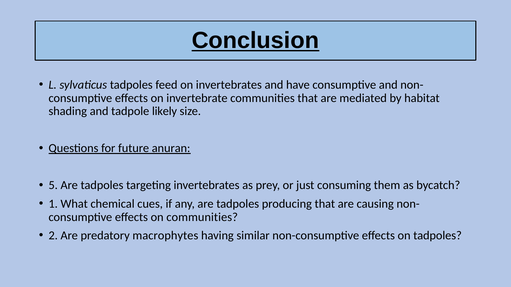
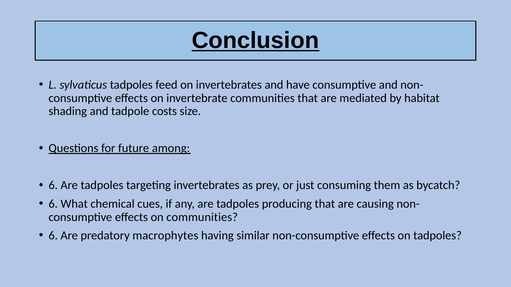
likely: likely -> costs
anuran: anuran -> among
5 at (53, 186): 5 -> 6
1 at (53, 204): 1 -> 6
2 at (53, 236): 2 -> 6
